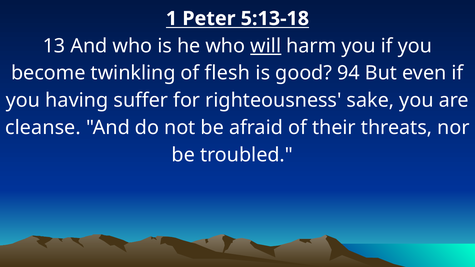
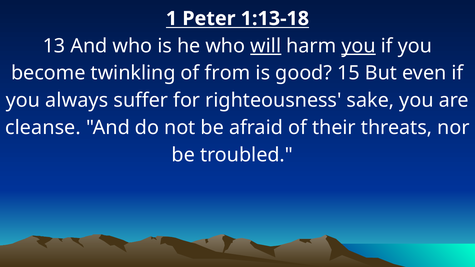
5:13-18: 5:13-18 -> 1:13-18
you at (359, 46) underline: none -> present
flesh: flesh -> from
94: 94 -> 15
having: having -> always
